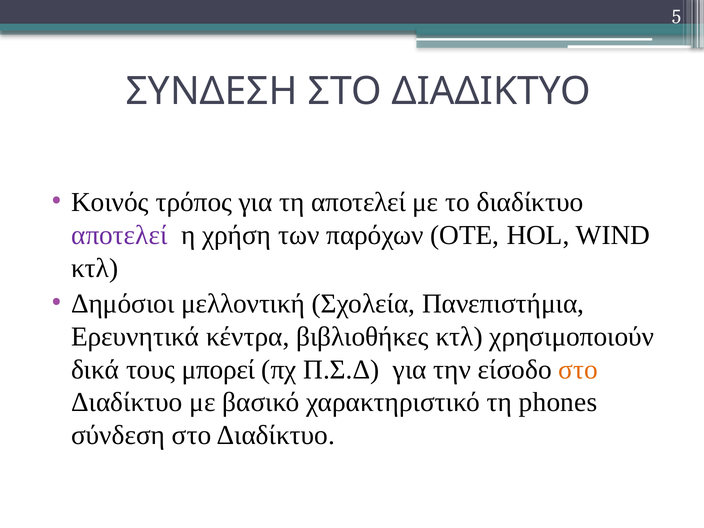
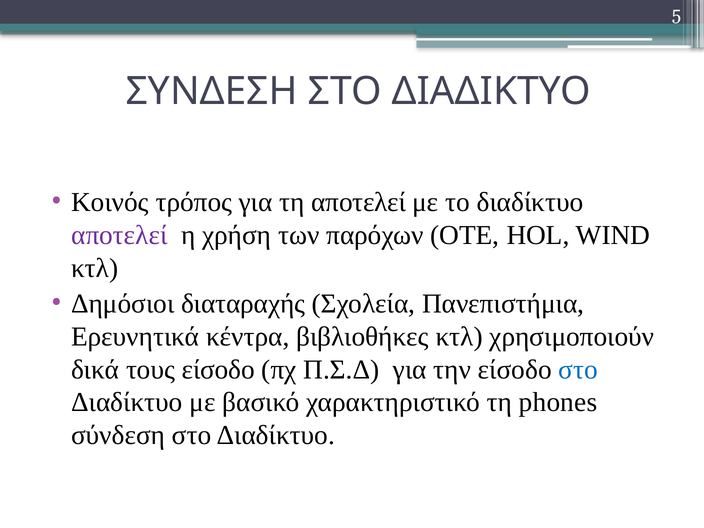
μελλοντική: μελλοντική -> διαταραχής
τους μπορεί: μπορεί -> είσοδο
στο at (578, 370) colour: orange -> blue
